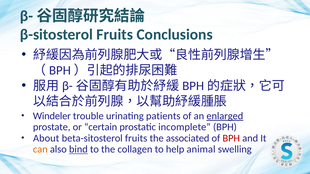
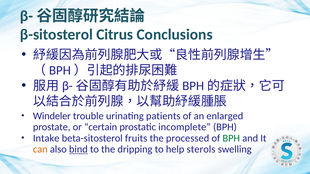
β-sitosterol Fruits: Fruits -> Citrus
enlarged underline: present -> none
About: About -> Intake
associated: associated -> processed
BPH at (231, 139) colour: red -> green
collagen: collagen -> dripping
animal: animal -> sterols
